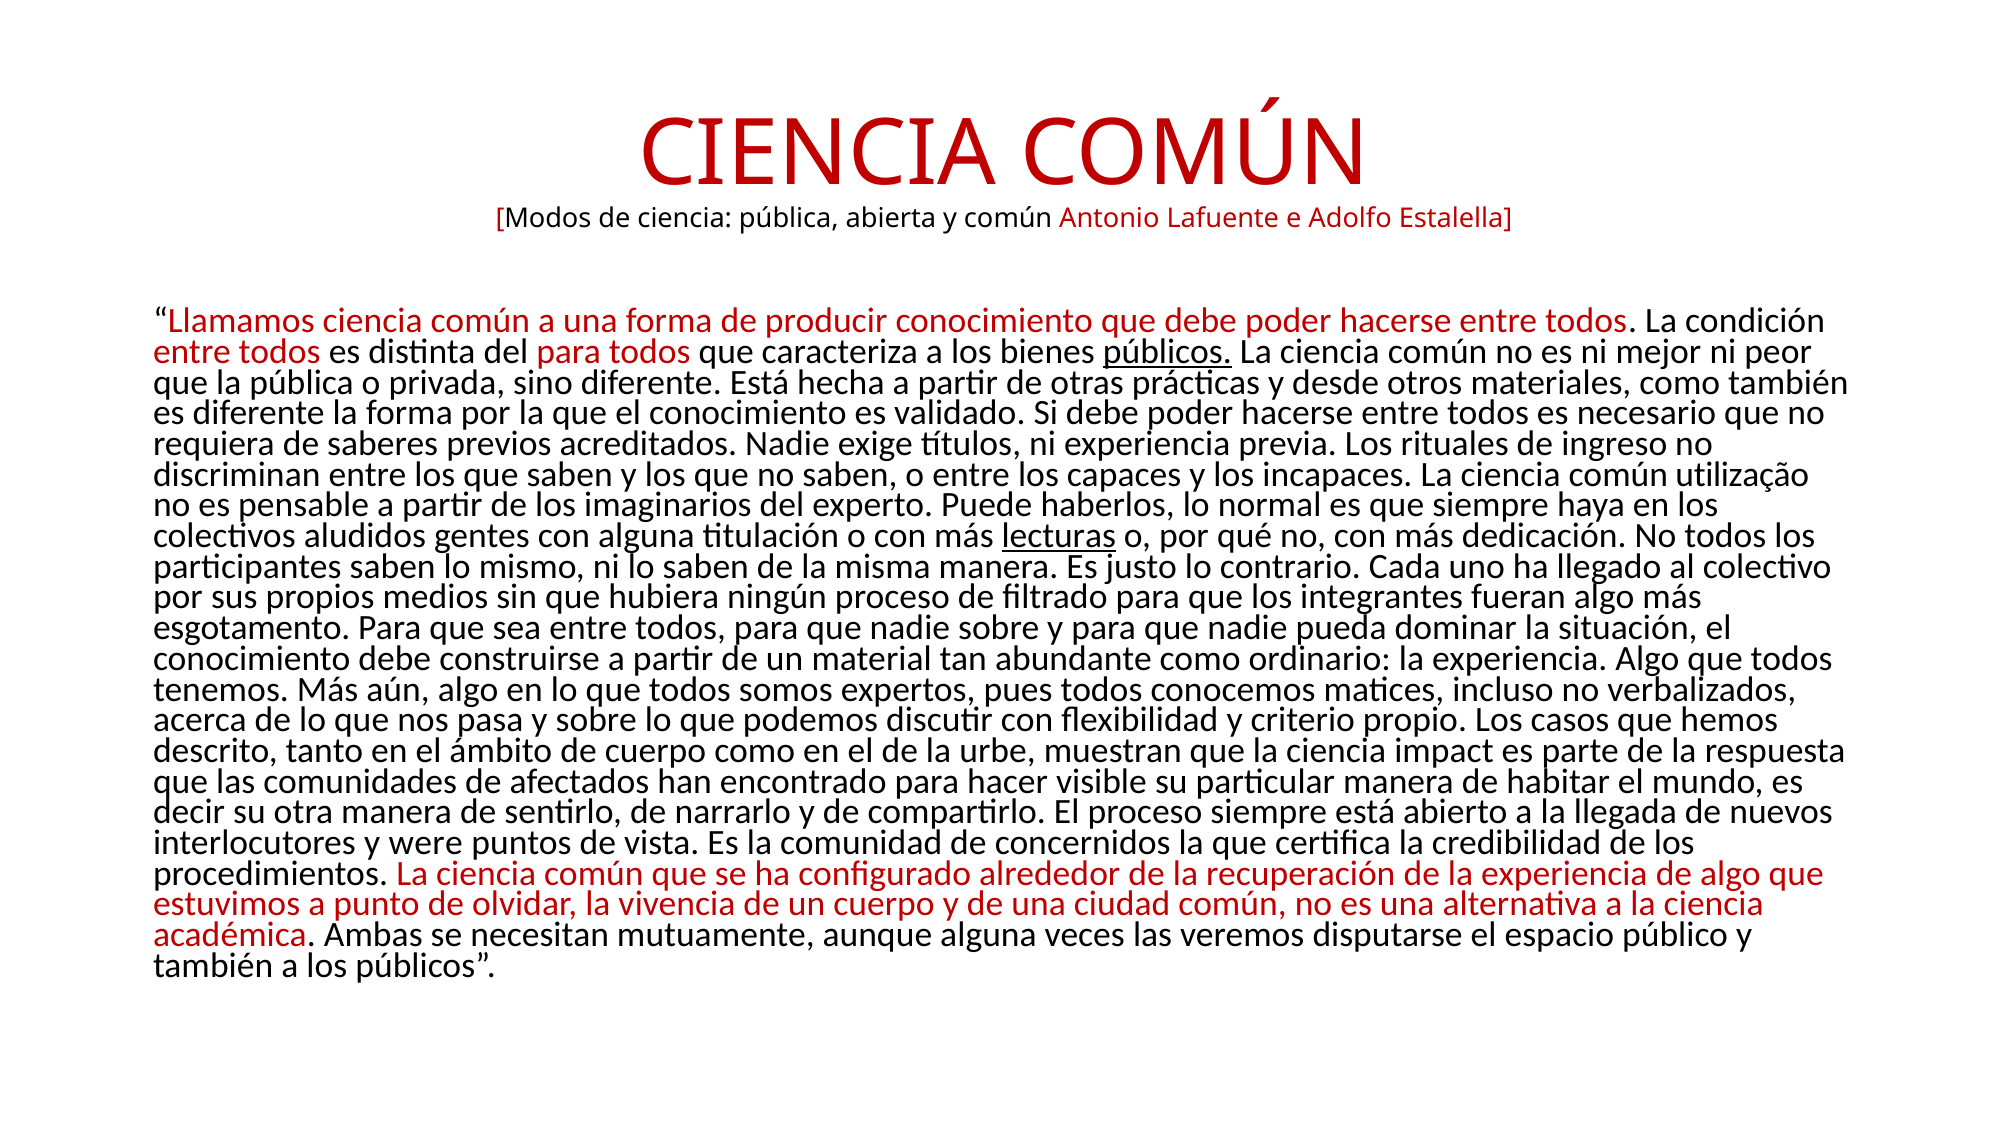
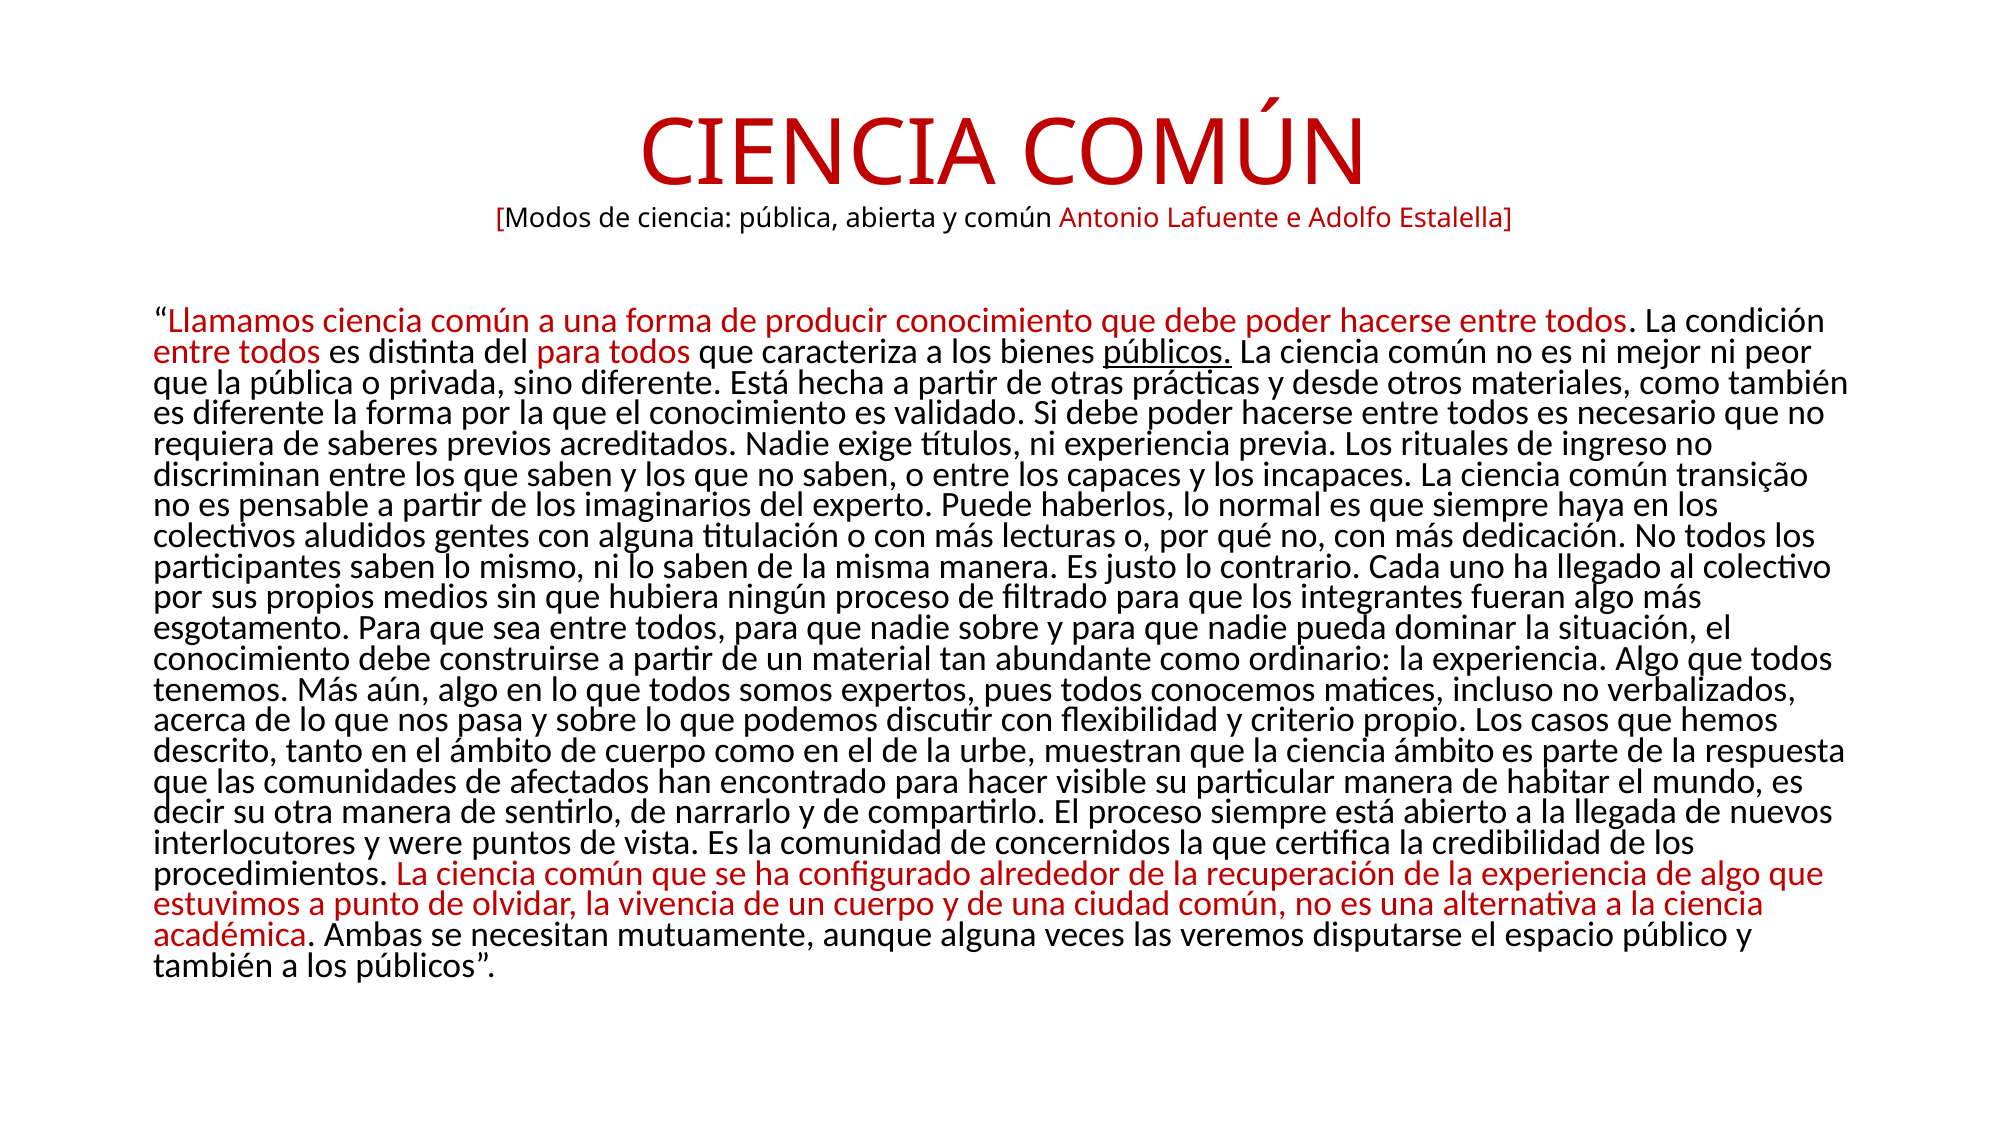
utilização: utilização -> transição
lecturas underline: present -> none
ciencia impact: impact -> ámbito
